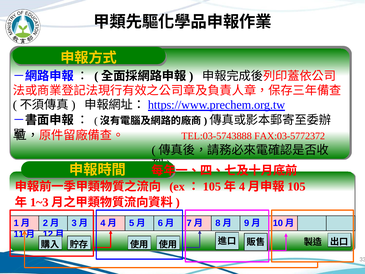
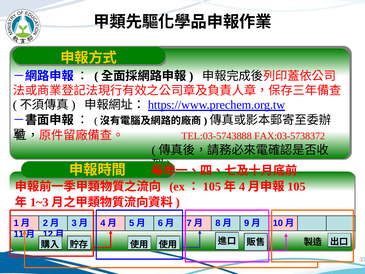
FAX:03-5772372: FAX:03-5772372 -> FAX:03-5738372
